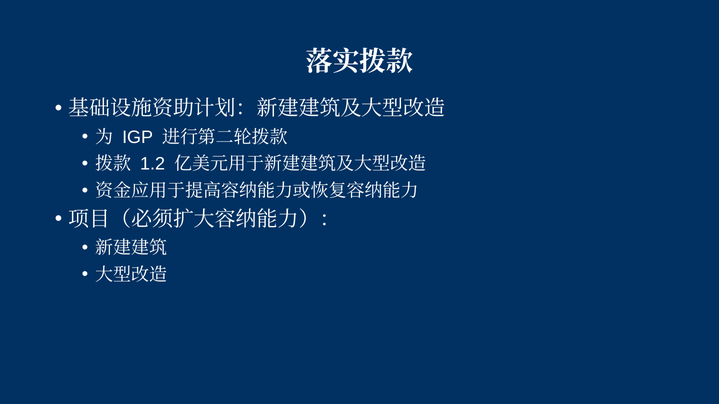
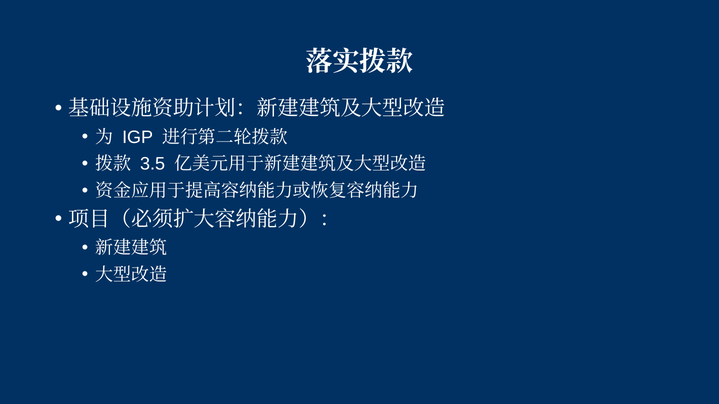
1.2: 1.2 -> 3.5
